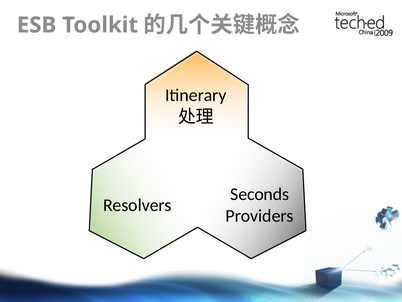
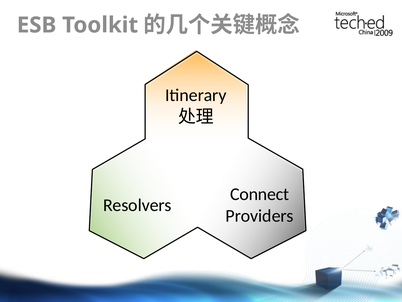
Seconds: Seconds -> Connect
